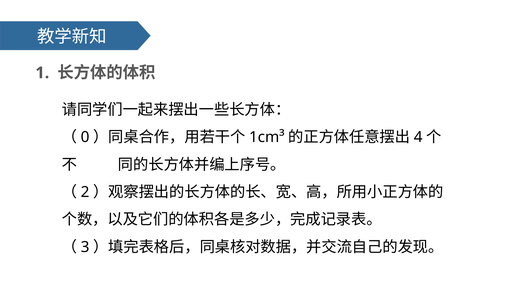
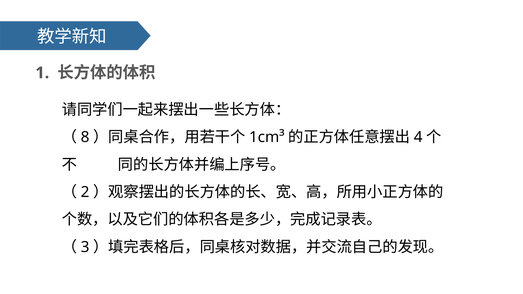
0: 0 -> 8
